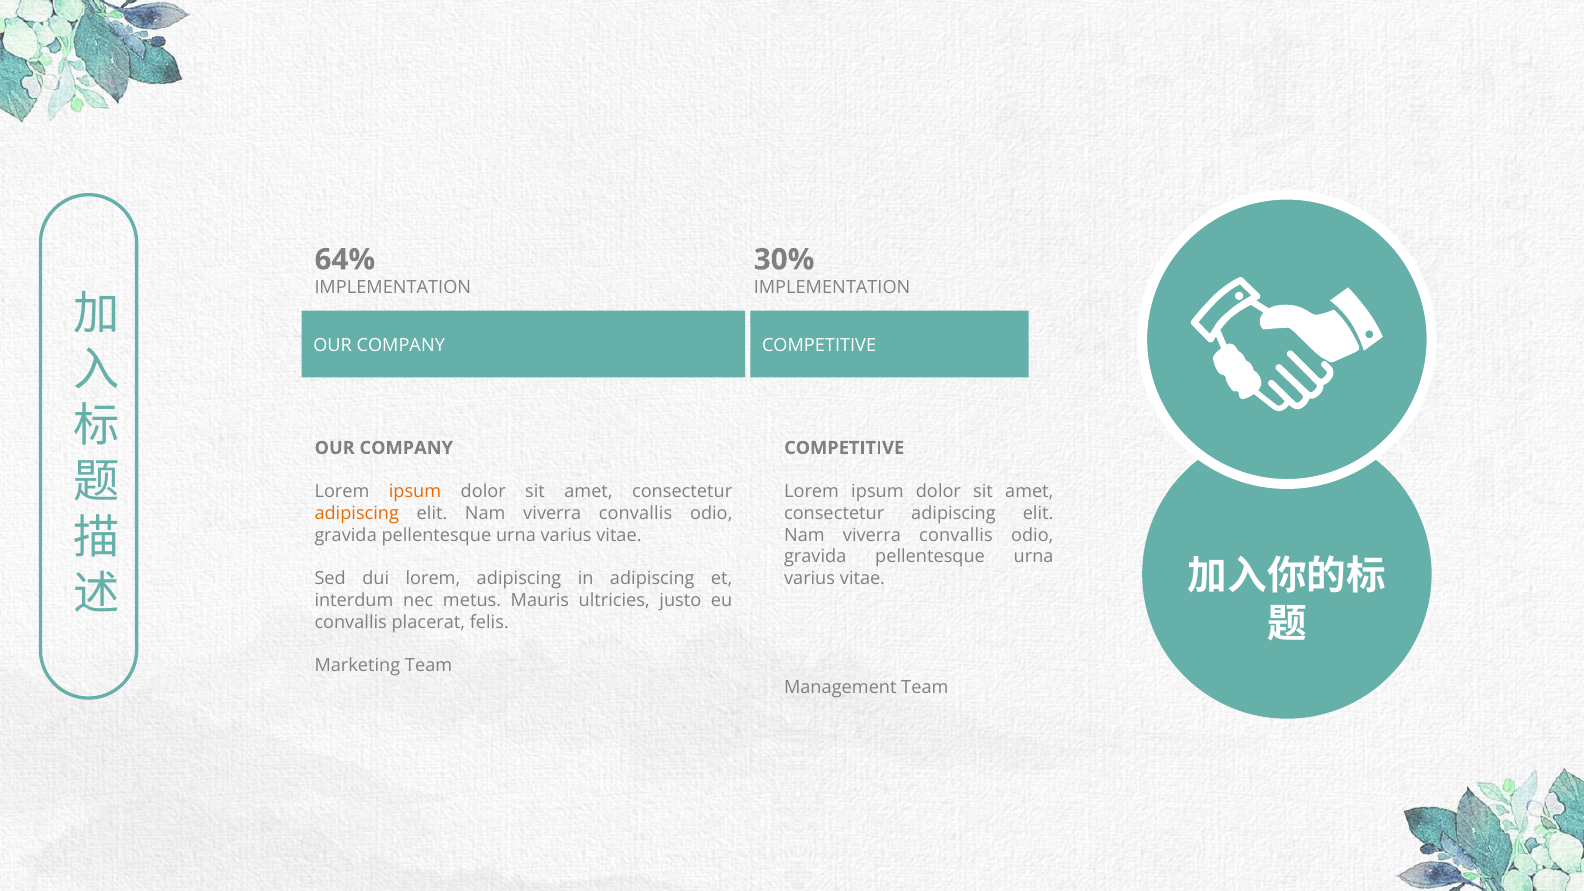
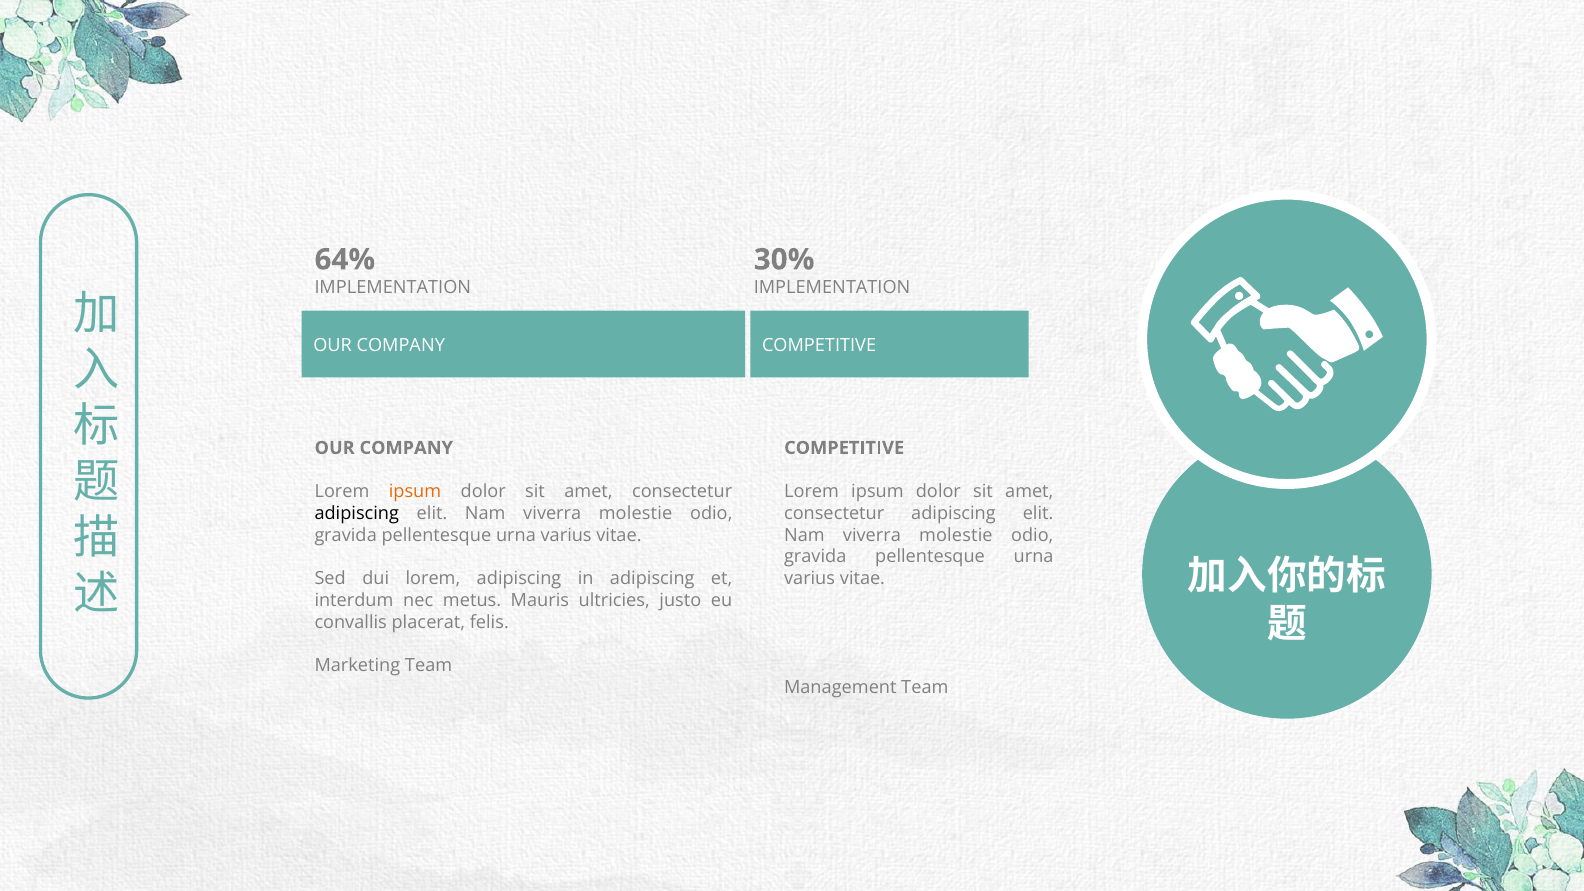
adipiscing at (357, 513) colour: orange -> black
convallis at (635, 513): convallis -> molestie
convallis at (956, 535): convallis -> molestie
